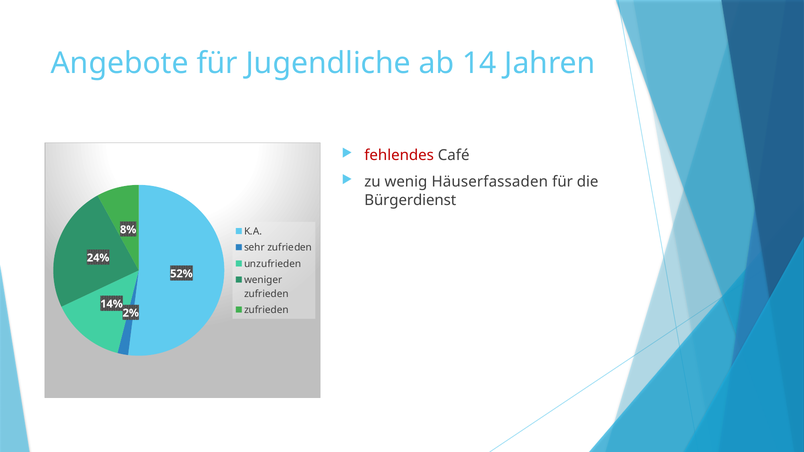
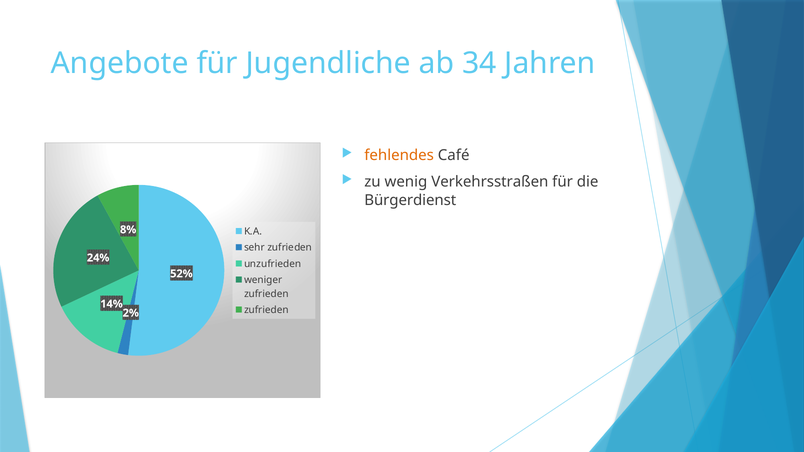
14: 14 -> 34
fehlendes colour: red -> orange
Häuserfassaden: Häuserfassaden -> Verkehrsstraßen
